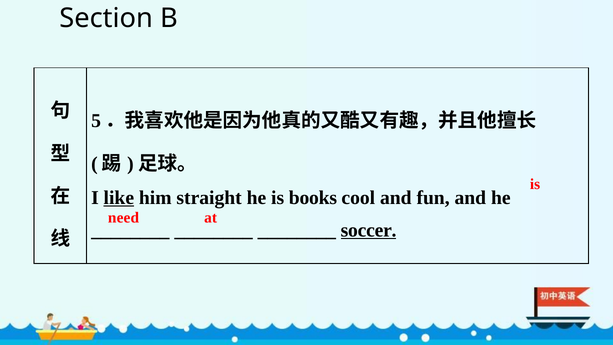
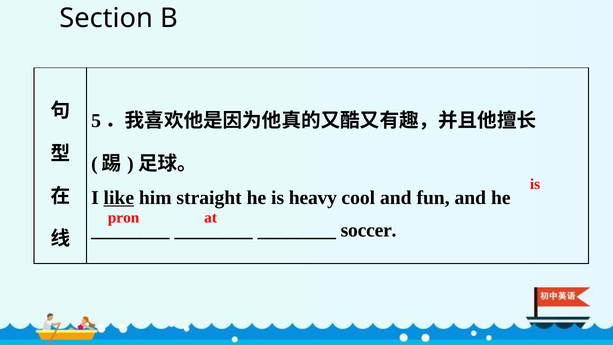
books: books -> heavy
need: need -> pron
soccer underline: present -> none
